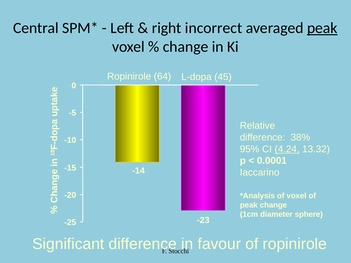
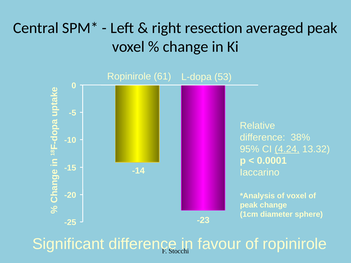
incorrect: incorrect -> resection
peak at (322, 28) underline: present -> none
64: 64 -> 61
45: 45 -> 53
